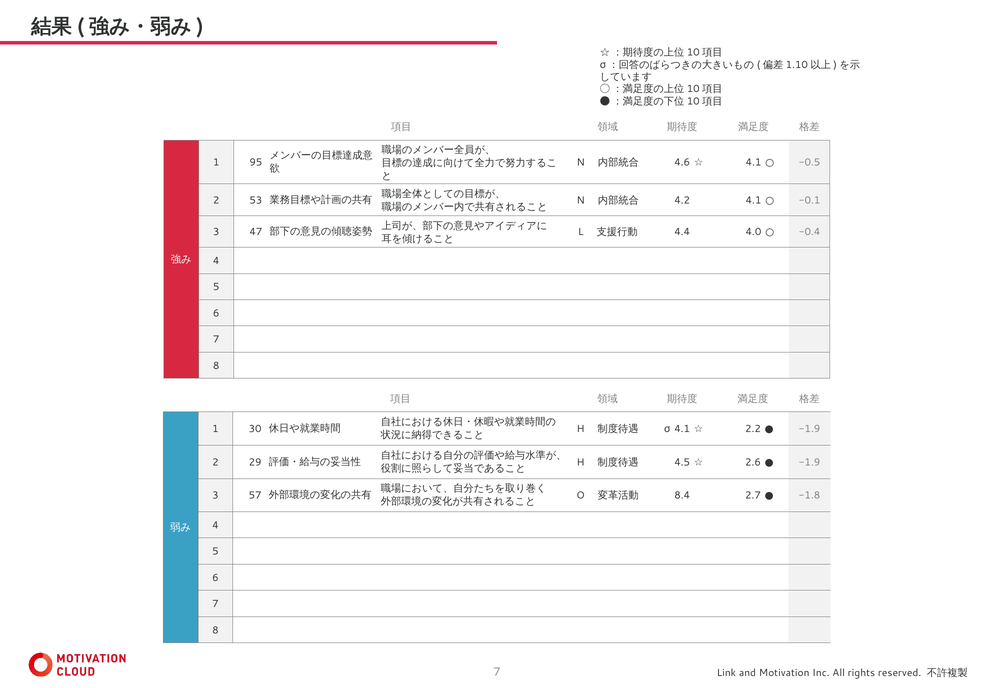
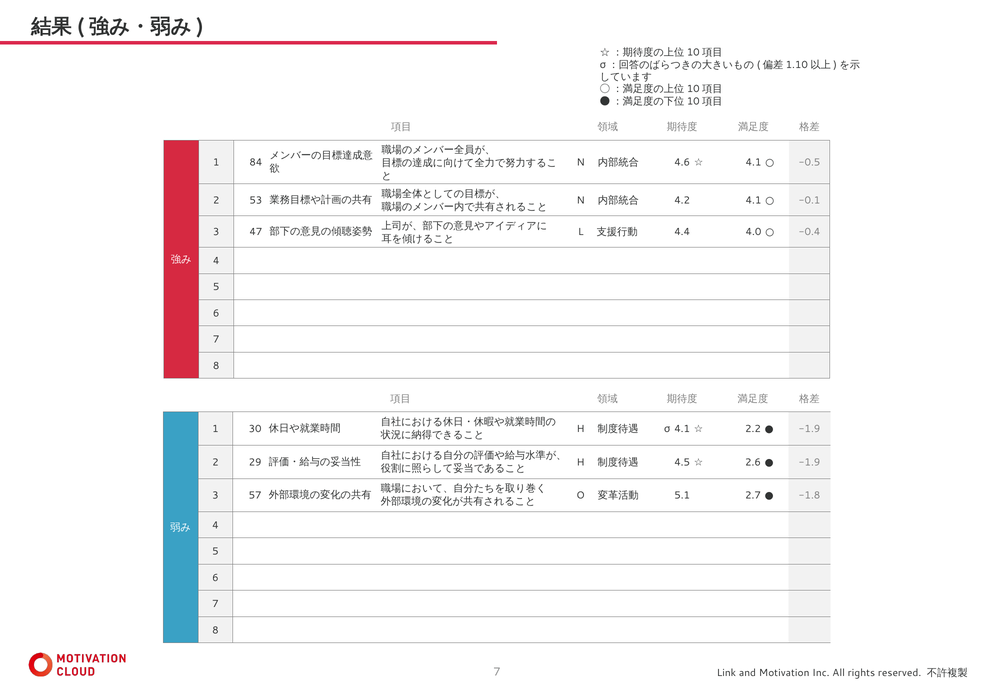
95: 95 -> 84
8.4: 8.4 -> 5.1
